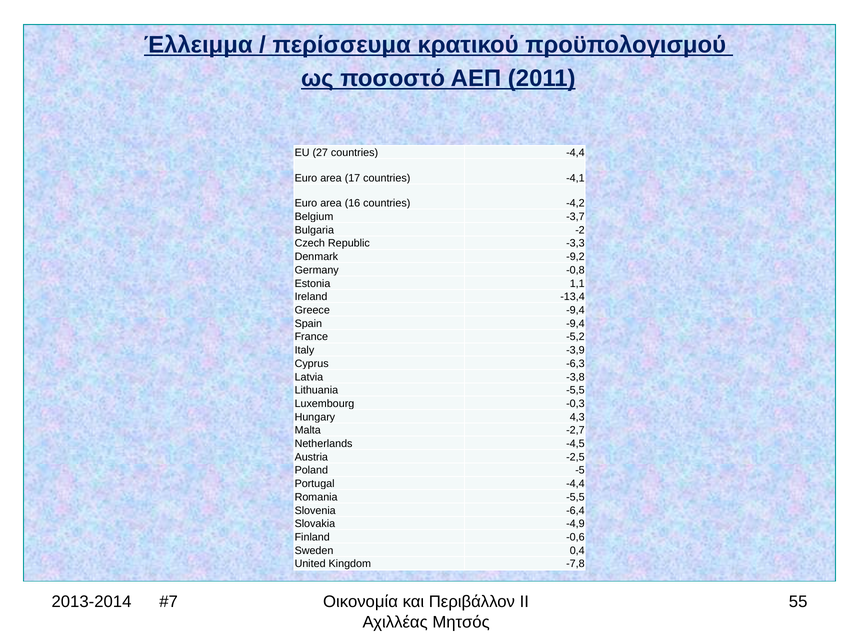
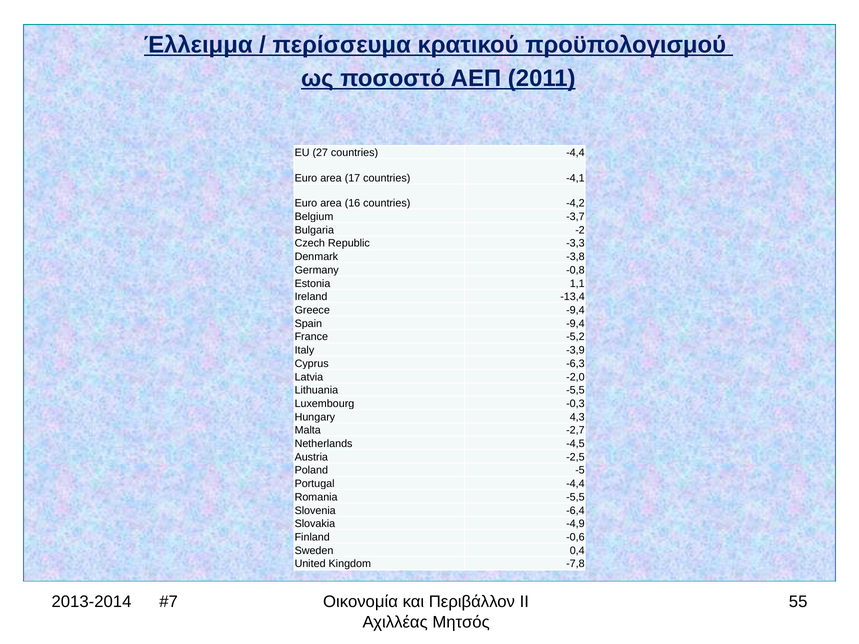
-9,2: -9,2 -> -3,8
-3,8: -3,8 -> -2,0
